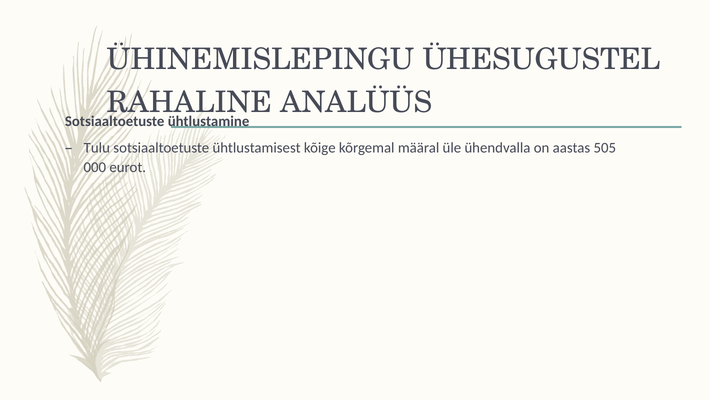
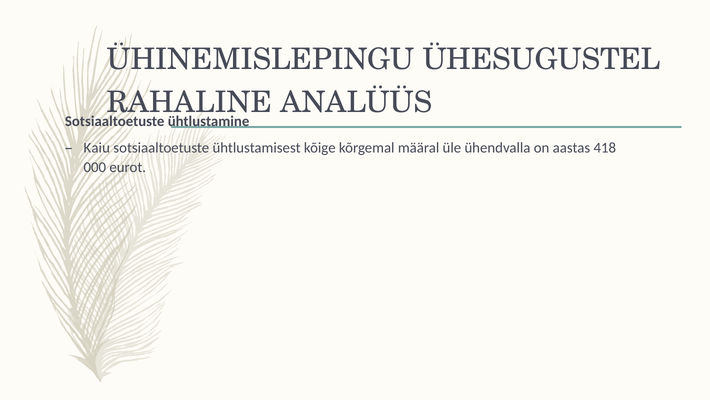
Tulu: Tulu -> Kaiu
505: 505 -> 418
